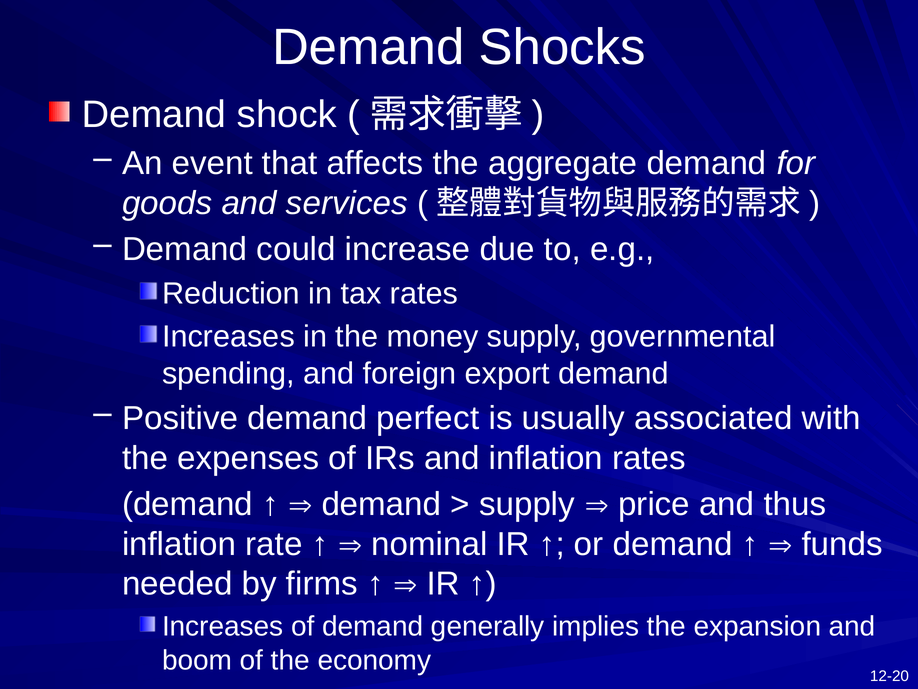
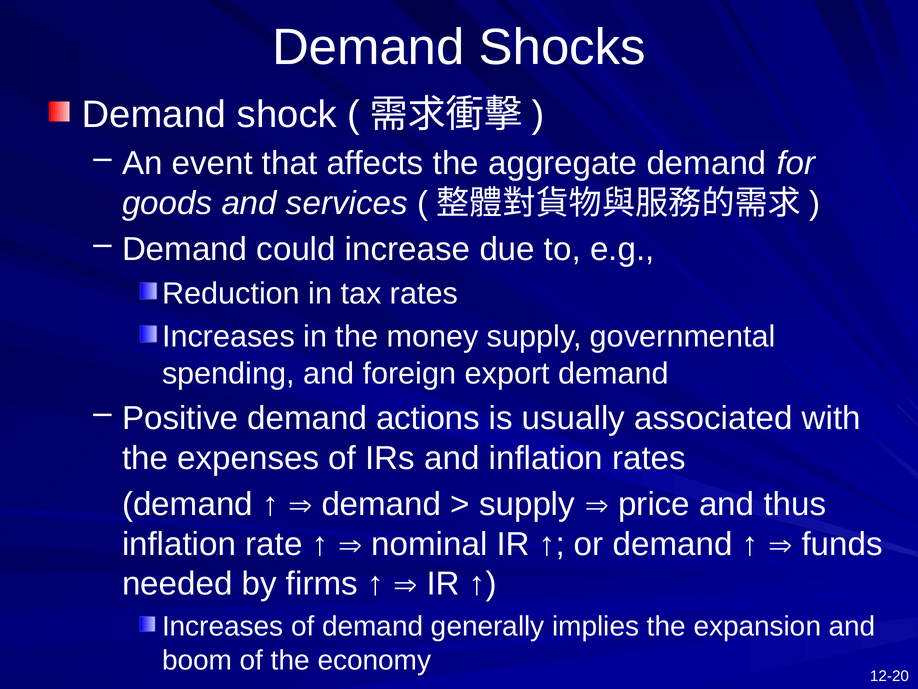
perfect: perfect -> actions
